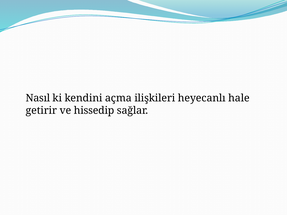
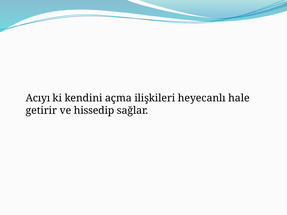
Nasıl: Nasıl -> Acıyı
